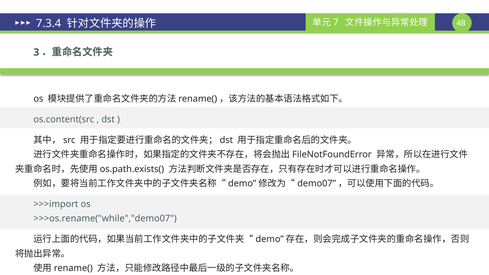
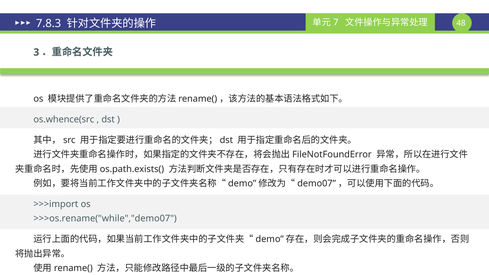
7.3.4: 7.3.4 -> 7.8.3
os.content(src: os.content(src -> os.whence(src
